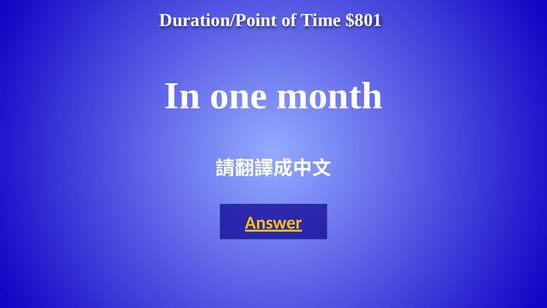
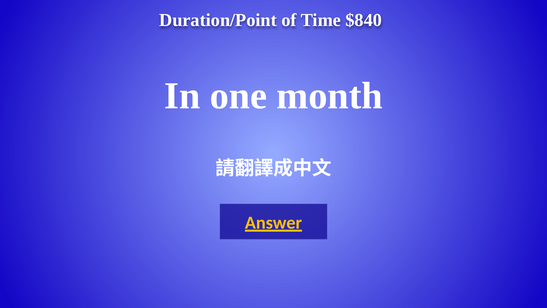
$801: $801 -> $840
